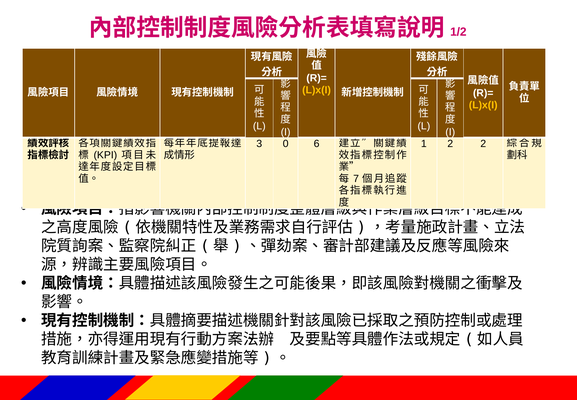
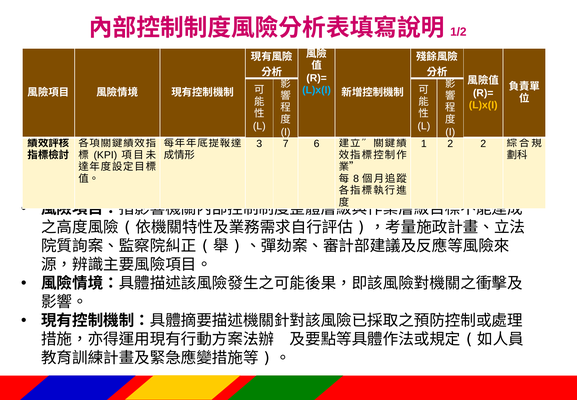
L)x(I at (317, 90) colour: yellow -> light blue
0: 0 -> 7
7: 7 -> 8
